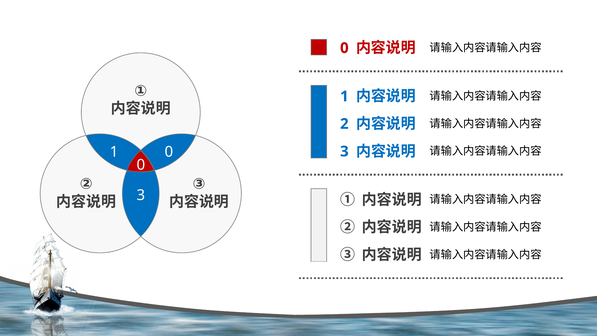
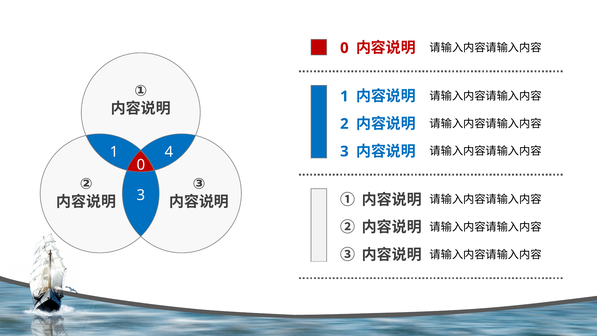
1 0: 0 -> 4
